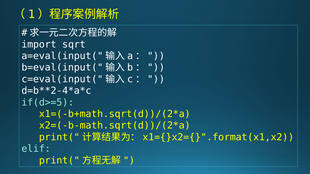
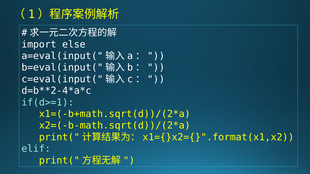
sqrt: sqrt -> else
if(d>=5: if(d>=5 -> if(d>=1
